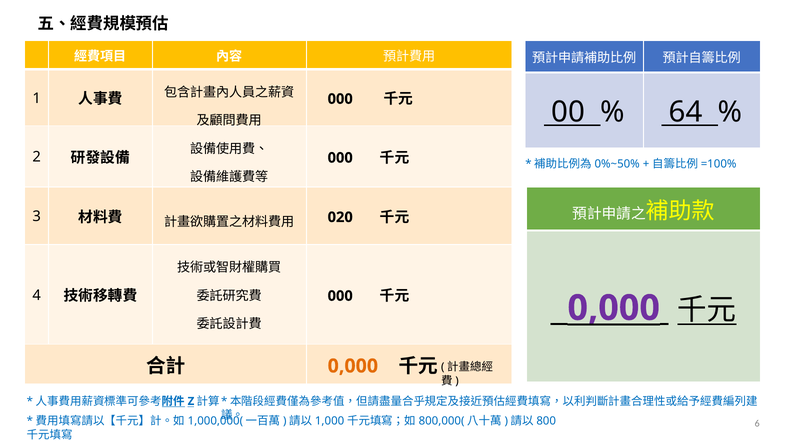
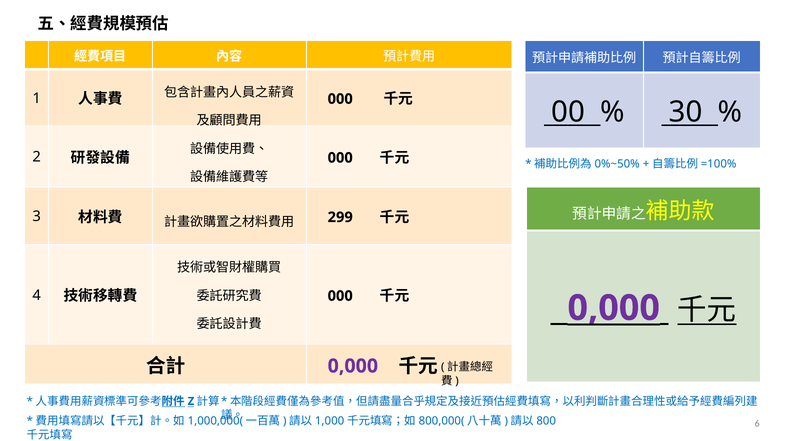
64: 64 -> 30
020: 020 -> 299
0,000 at (353, 367) colour: orange -> purple
